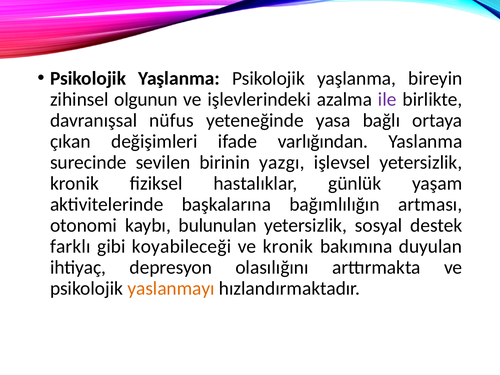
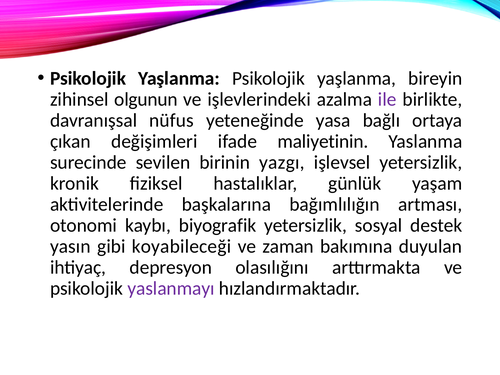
varlığından: varlığından -> maliyetinin
bulunulan: bulunulan -> biyografik
farklı: farklı -> yasın
ve kronik: kronik -> zaman
yaslanmayı colour: orange -> purple
